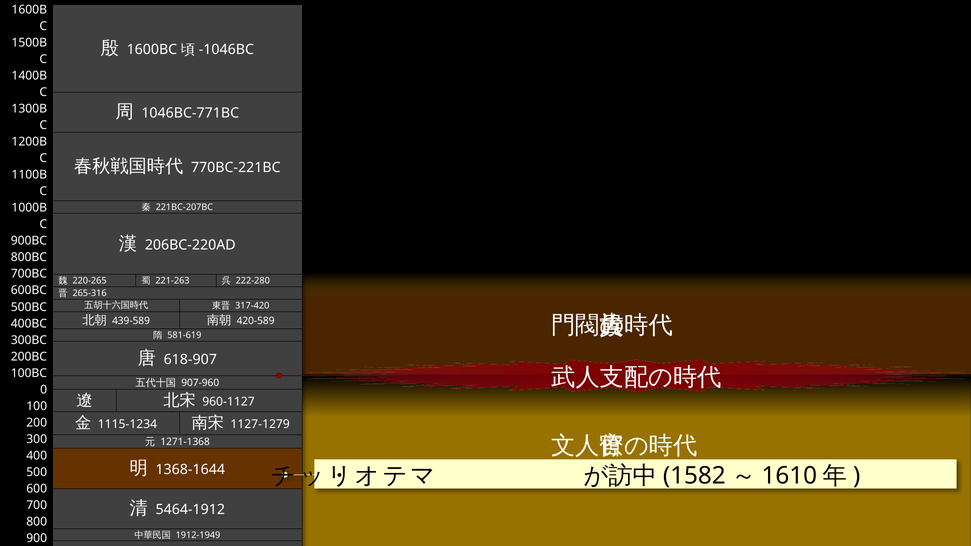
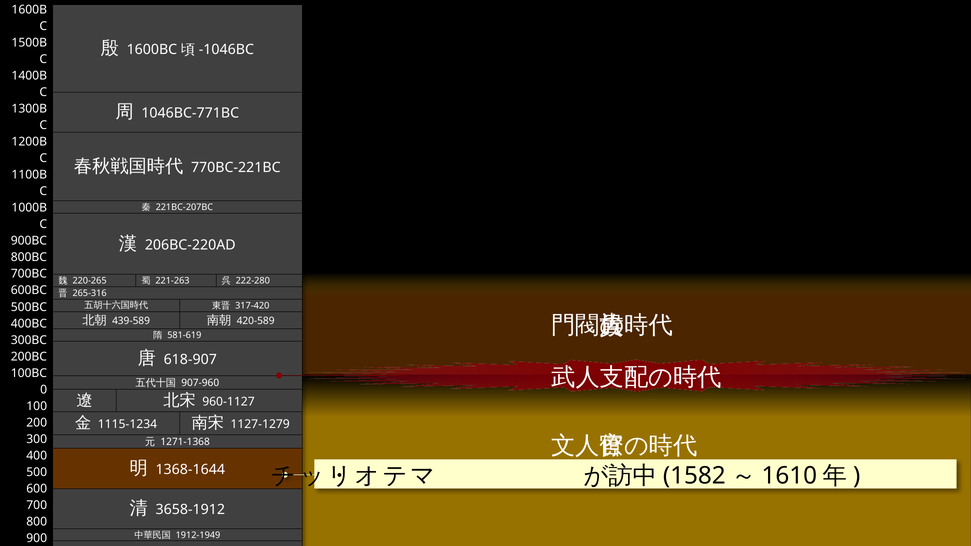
5464-1912: 5464-1912 -> 3658-1912
